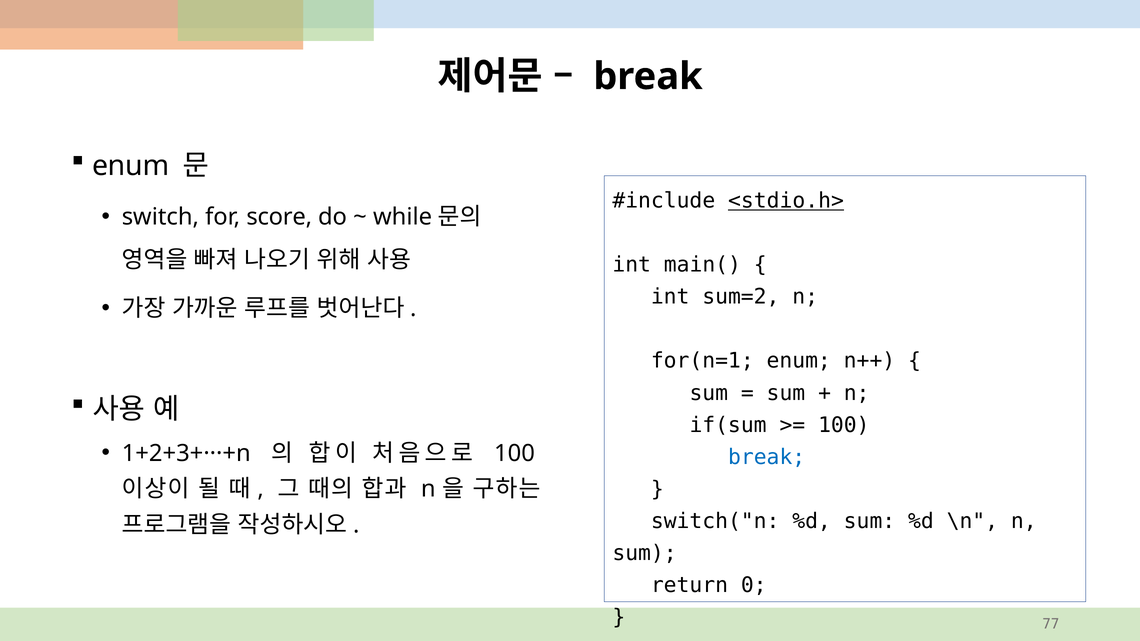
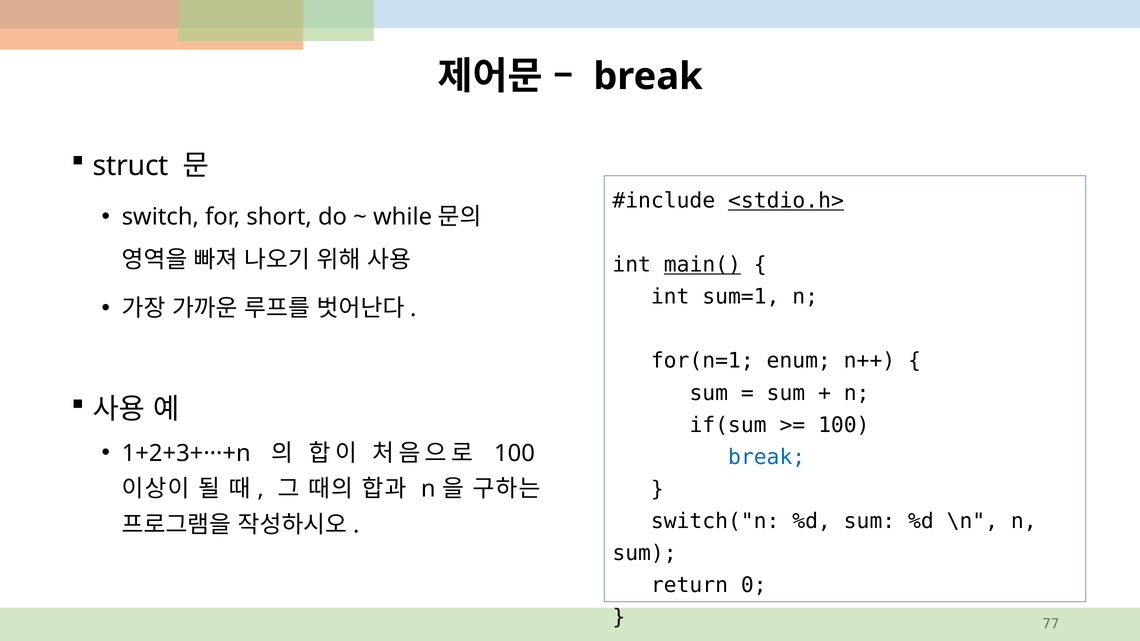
enum at (131, 166): enum -> struct
score: score -> short
main( underline: none -> present
sum=2: sum=2 -> sum=1
